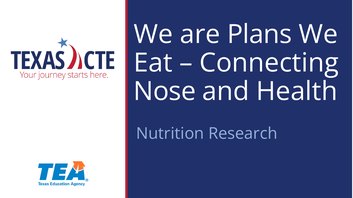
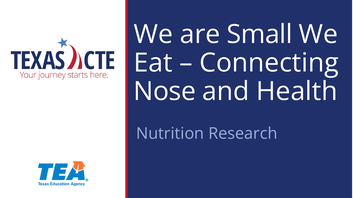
Plans: Plans -> Small
